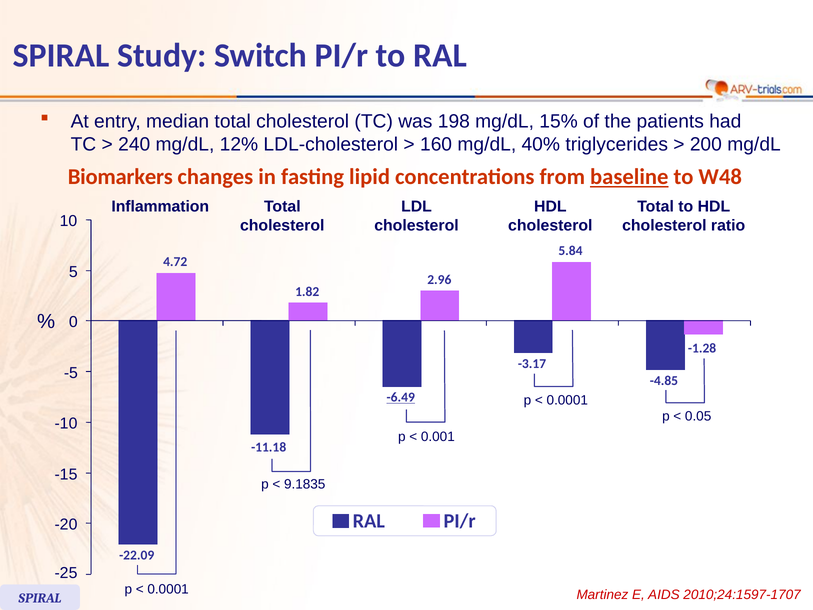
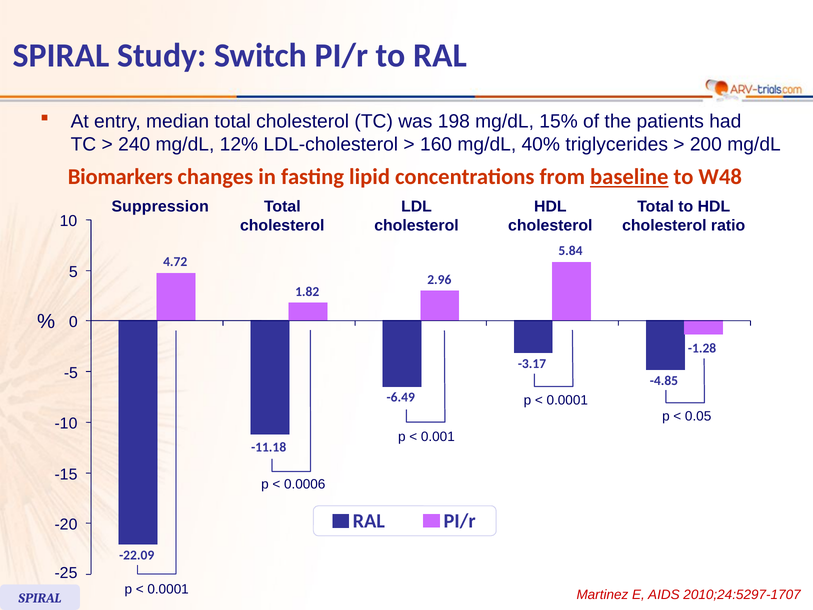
Inflammation: Inflammation -> Suppression
-6.49 underline: present -> none
9.1835: 9.1835 -> 0.0006
2010;24:1597-1707: 2010;24:1597-1707 -> 2010;24:5297-1707
